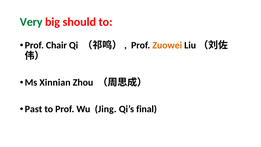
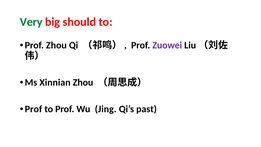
Prof Chair: Chair -> Zhou
Zuowei colour: orange -> purple
Past at (34, 109): Past -> Prof
final: final -> past
